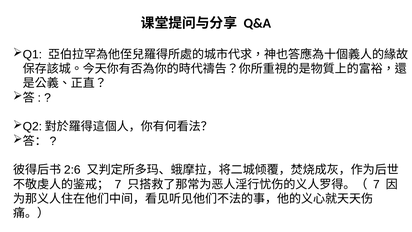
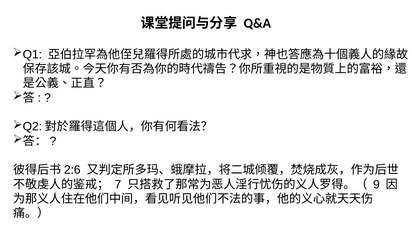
7 at (376, 184): 7 -> 9
